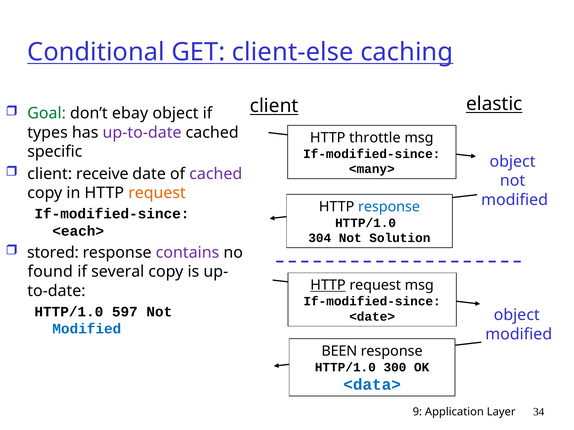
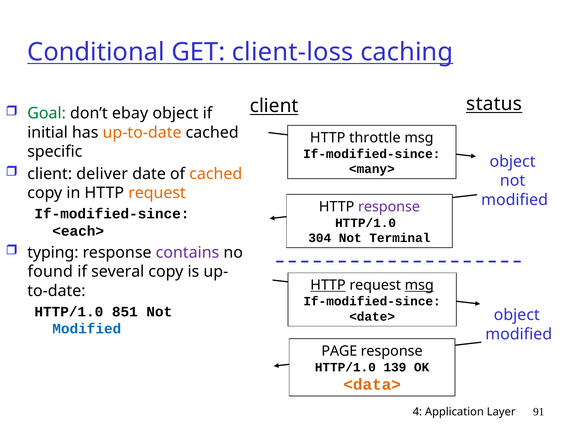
client-else: client-else -> client-loss
elastic: elastic -> status
types: types -> initial
up-to-date colour: purple -> orange
receive: receive -> deliver
cached at (216, 174) colour: purple -> orange
response at (389, 207) colour: blue -> purple
Solution: Solution -> Terminal
stored: stored -> typing
msg at (419, 286) underline: none -> present
597: 597 -> 851
BEEN: BEEN -> PAGE
300: 300 -> 139
<data> colour: blue -> orange
9: 9 -> 4
34: 34 -> 91
